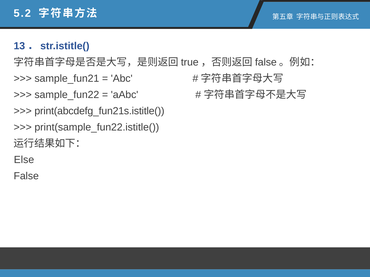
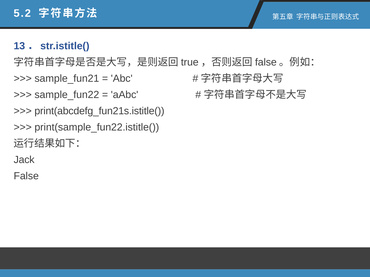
Else: Else -> Jack
